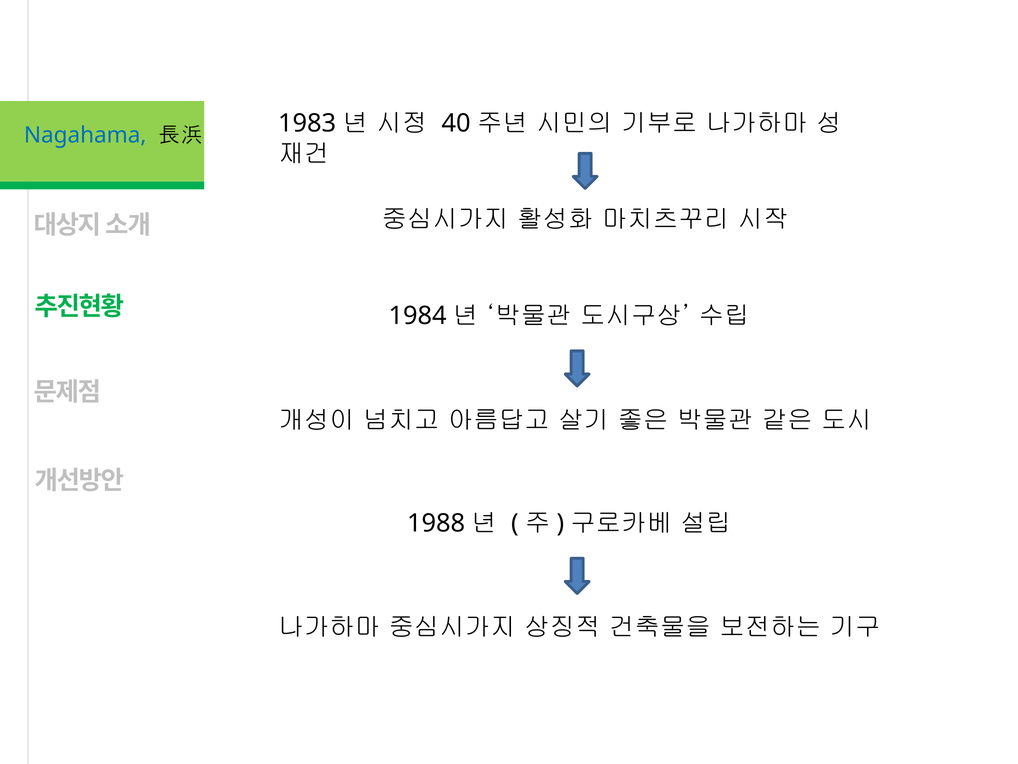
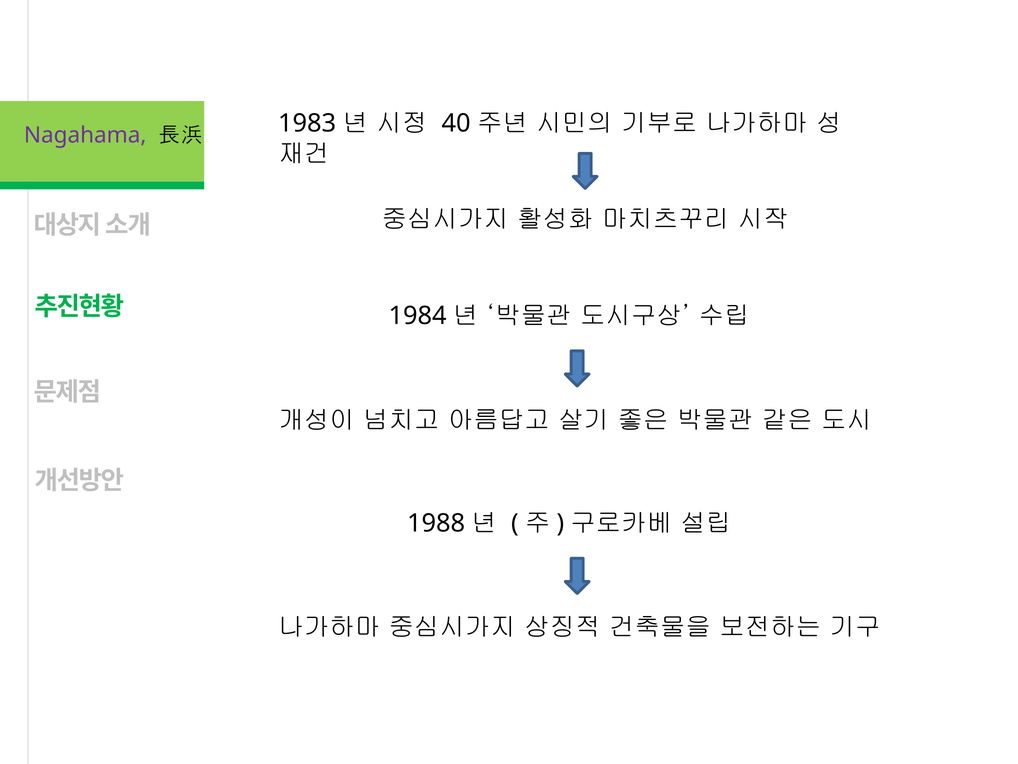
Nagahama colour: blue -> purple
